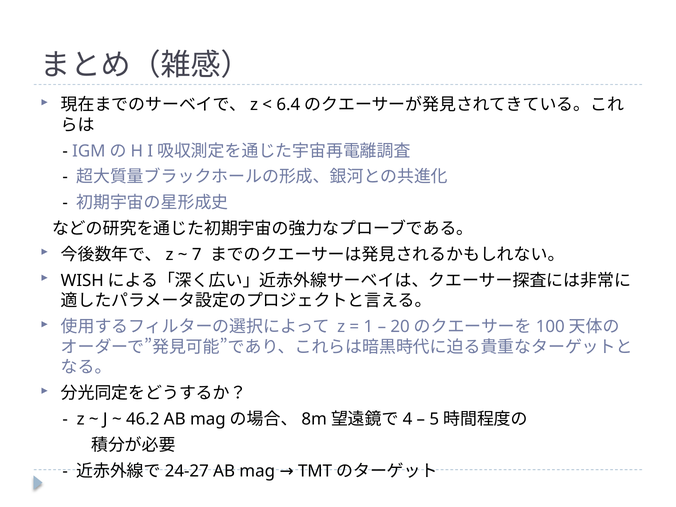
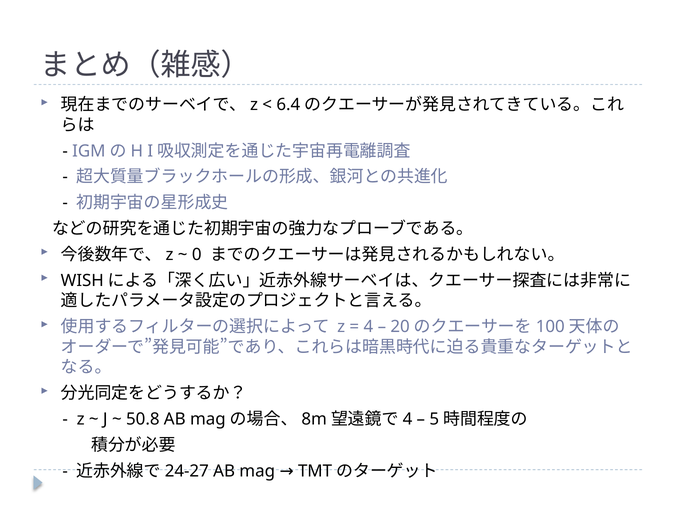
7: 7 -> 0
1: 1 -> 4
46.2: 46.2 -> 50.8
